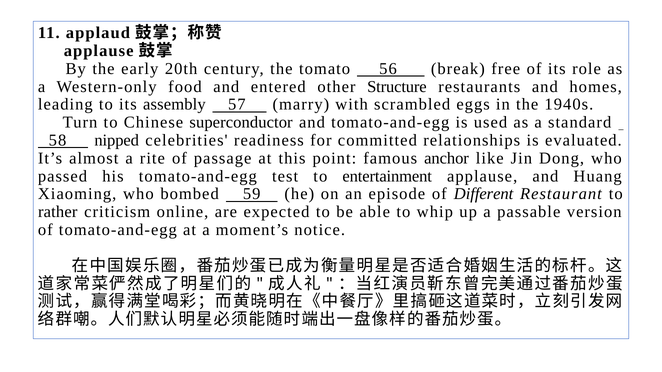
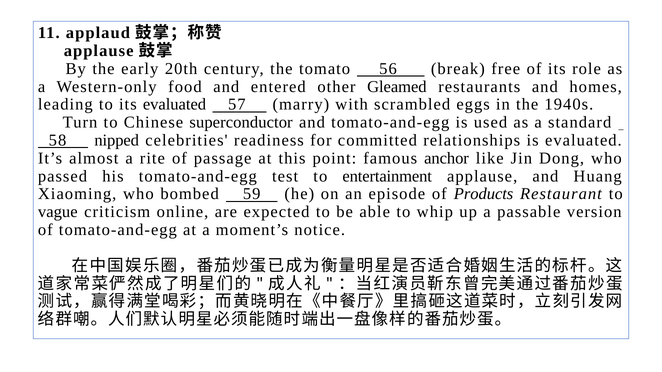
Structure: Structure -> Gleamed
its assembly: assembly -> evaluated
Different: Different -> Products
rather: rather -> vague
